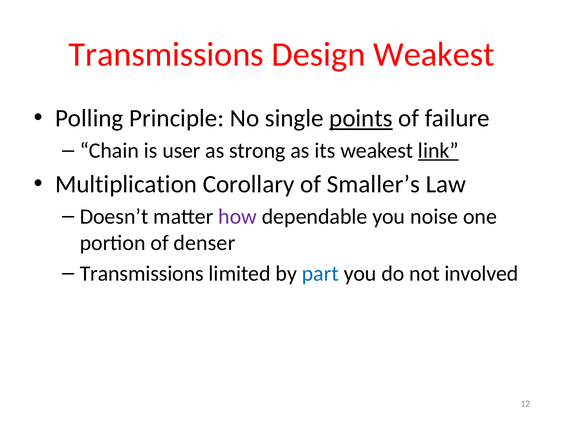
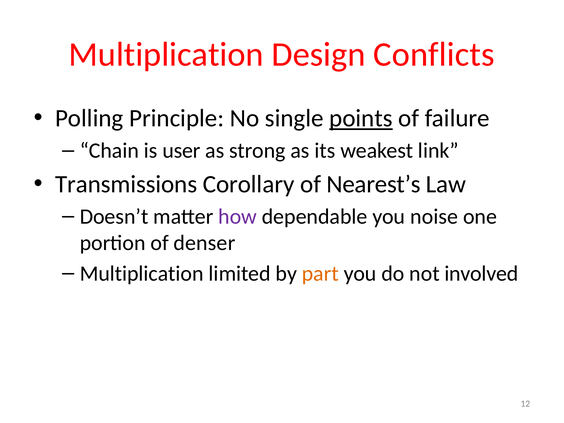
Transmissions at (166, 55): Transmissions -> Multiplication
Design Weakest: Weakest -> Conflicts
link underline: present -> none
Multiplication: Multiplication -> Transmissions
Smaller’s: Smaller’s -> Nearest’s
Transmissions at (142, 274): Transmissions -> Multiplication
part colour: blue -> orange
